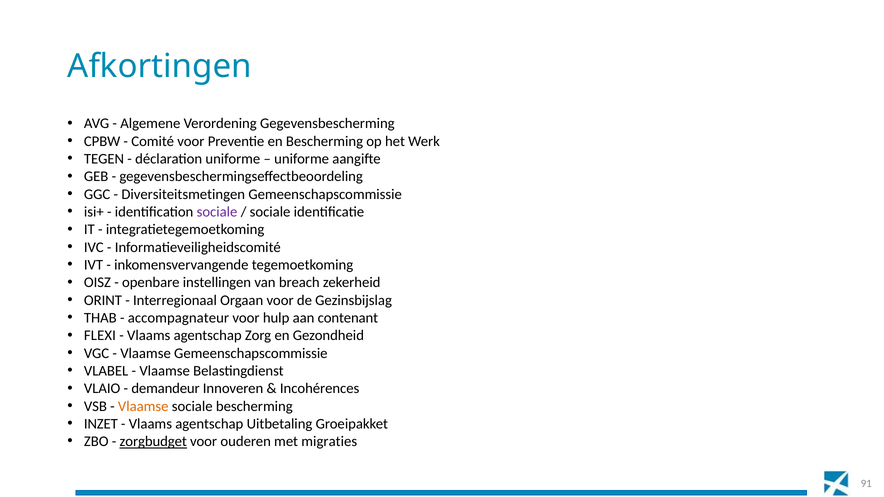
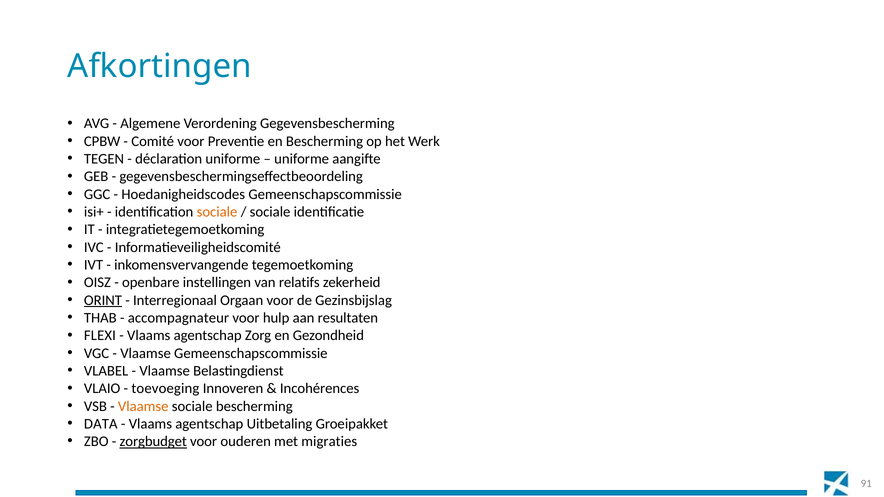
Diversiteitsmetingen: Diversiteitsmetingen -> Hoedanigheidscodes
sociale at (217, 212) colour: purple -> orange
breach: breach -> relatifs
ORINT underline: none -> present
contenant: contenant -> resultaten
demandeur: demandeur -> toevoeging
INZET: INZET -> DATA
